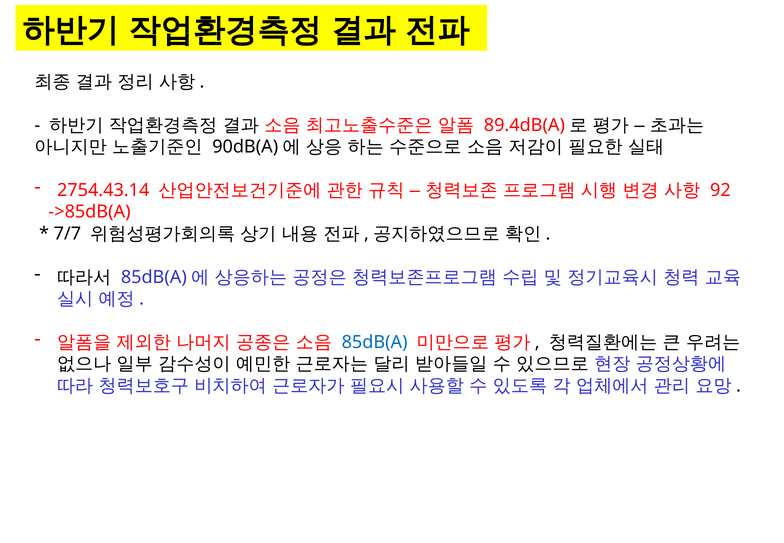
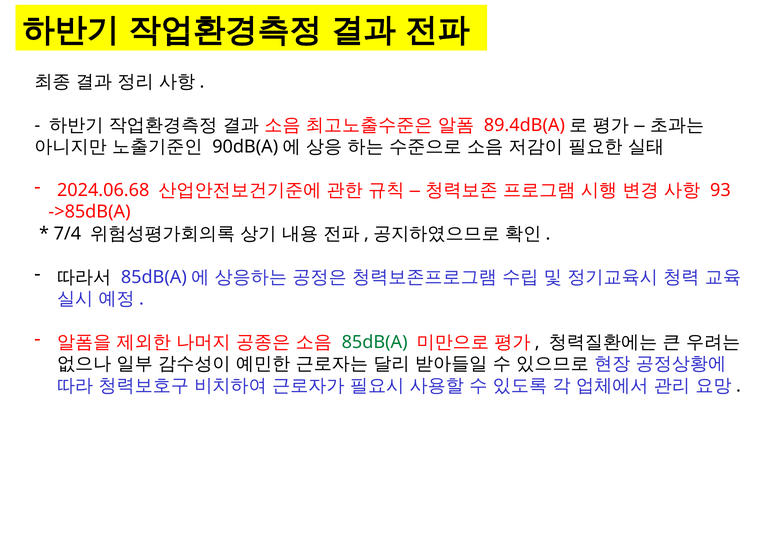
2754.43.14: 2754.43.14 -> 2024.06.68
92: 92 -> 93
7/7: 7/7 -> 7/4
85dB(A colour: blue -> green
